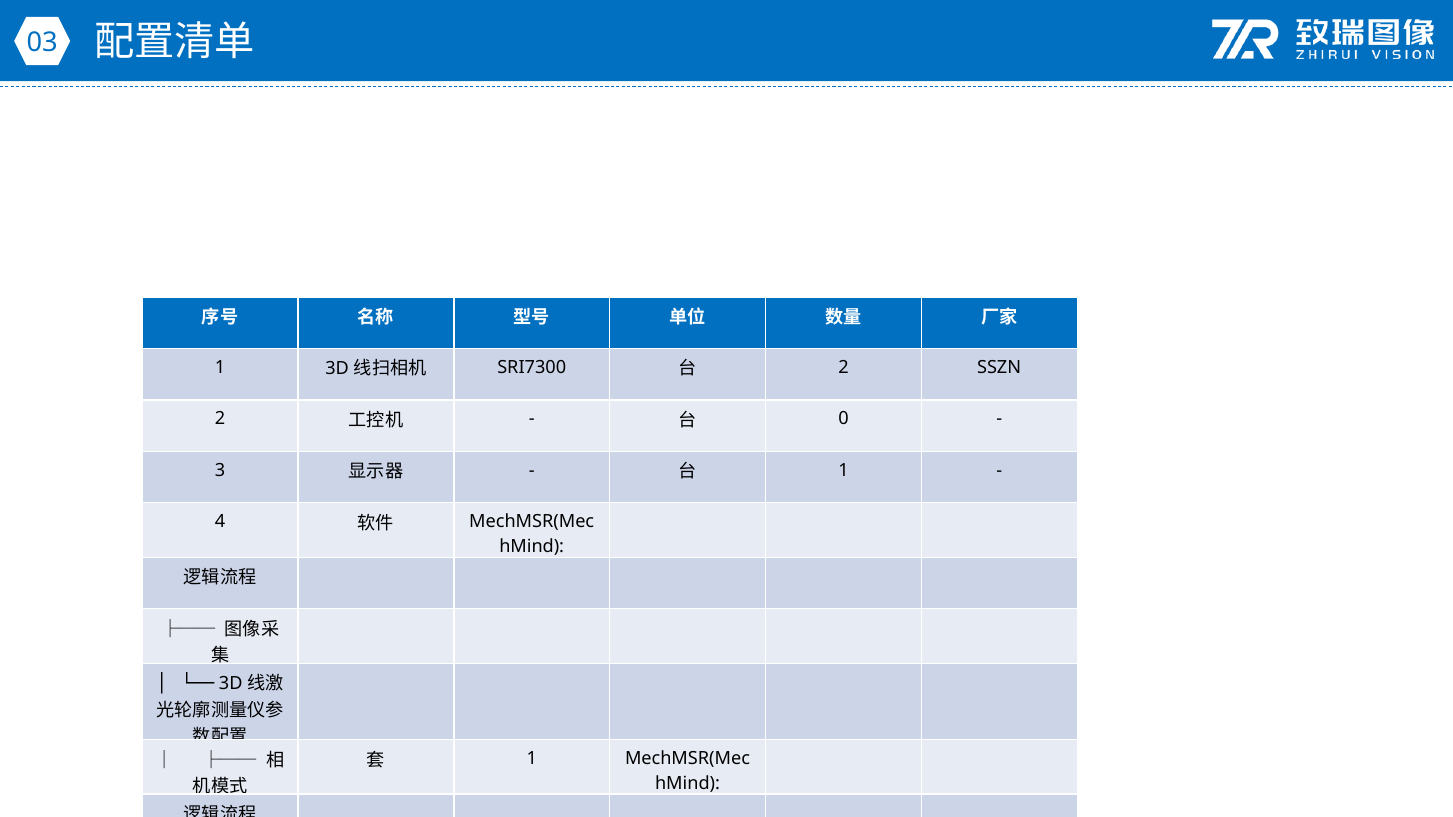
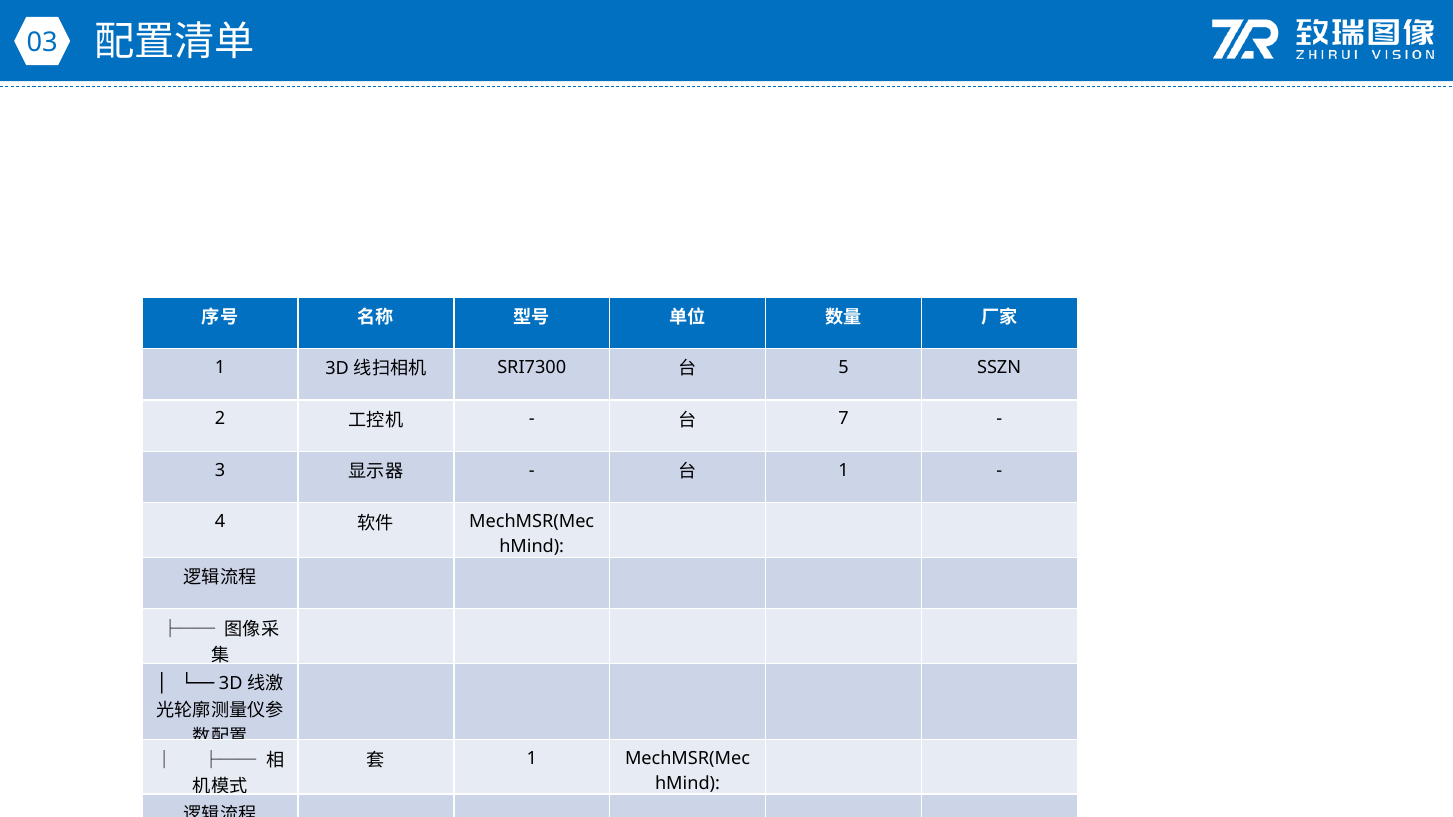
2 at (843, 367): 2 -> 5
0: 0 -> 7
